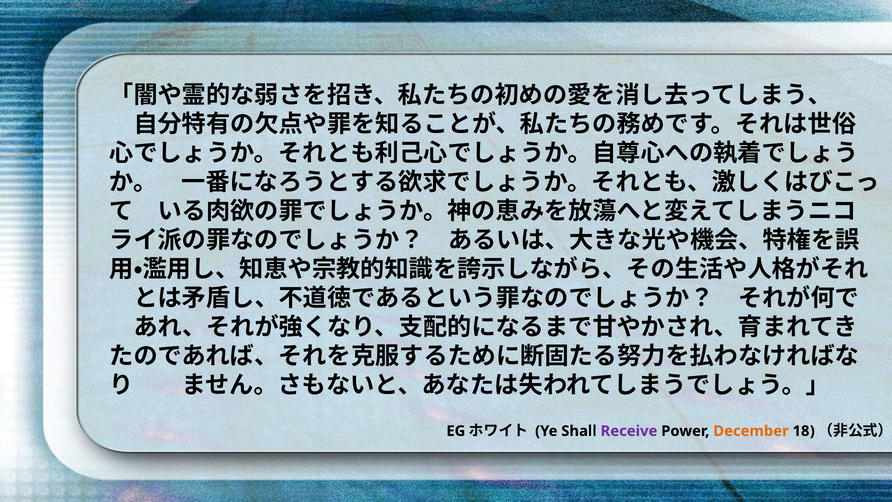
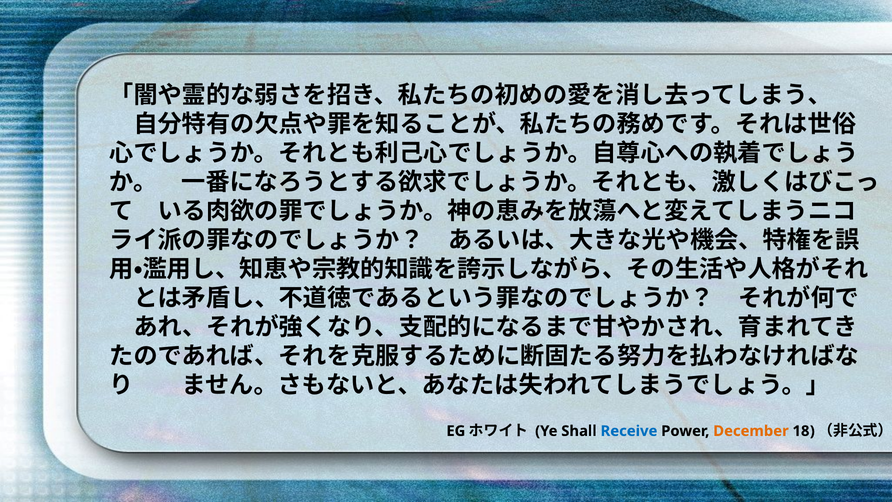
Receive colour: purple -> blue
